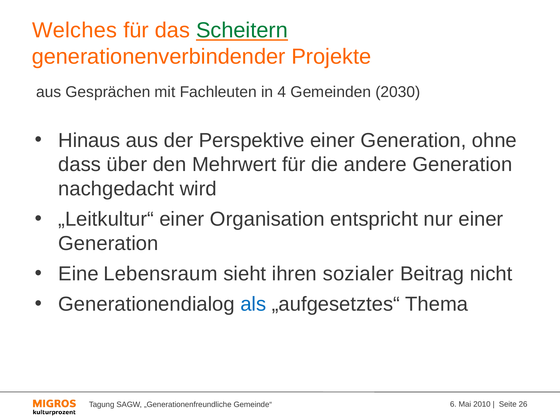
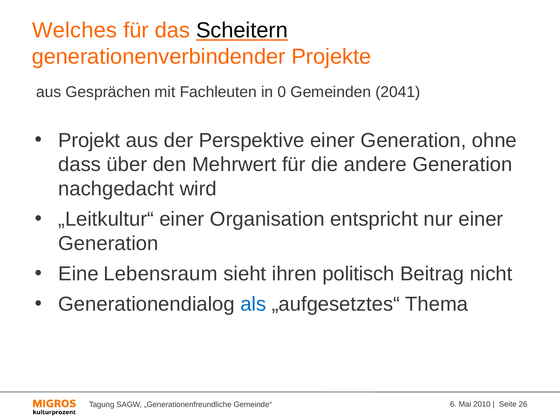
Scheitern colour: green -> black
4: 4 -> 0
2030: 2030 -> 2041
Hinaus: Hinaus -> Projekt
sozialer: sozialer -> politisch
